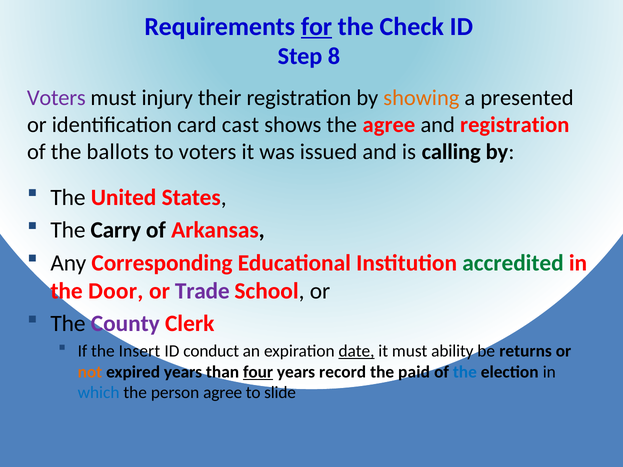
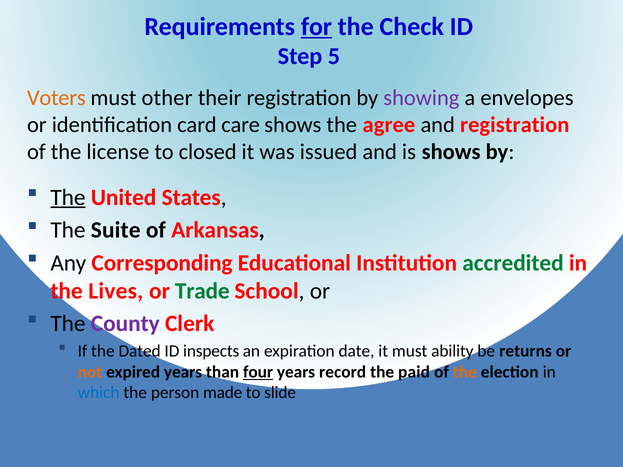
8: 8 -> 5
Voters at (56, 98) colour: purple -> orange
injury: injury -> other
showing colour: orange -> purple
presented: presented -> envelopes
cast: cast -> care
ballots: ballots -> license
to voters: voters -> closed
is calling: calling -> shows
The at (68, 197) underline: none -> present
Carry: Carry -> Suite
Door: Door -> Lives
Trade colour: purple -> green
Insert: Insert -> Dated
conduct: conduct -> inspects
date underline: present -> none
the at (465, 372) colour: blue -> orange
person agree: agree -> made
